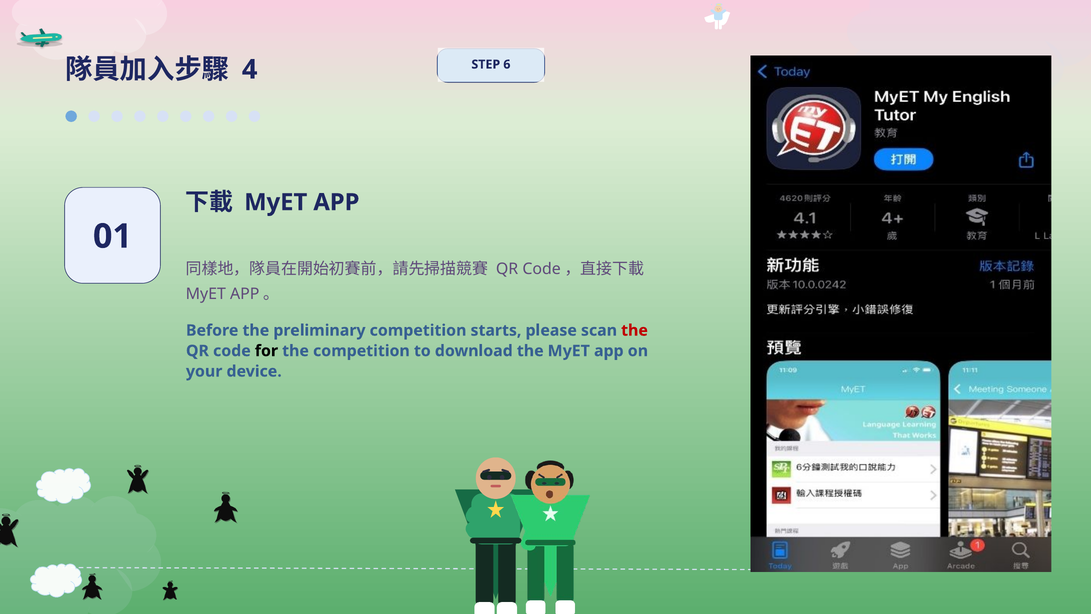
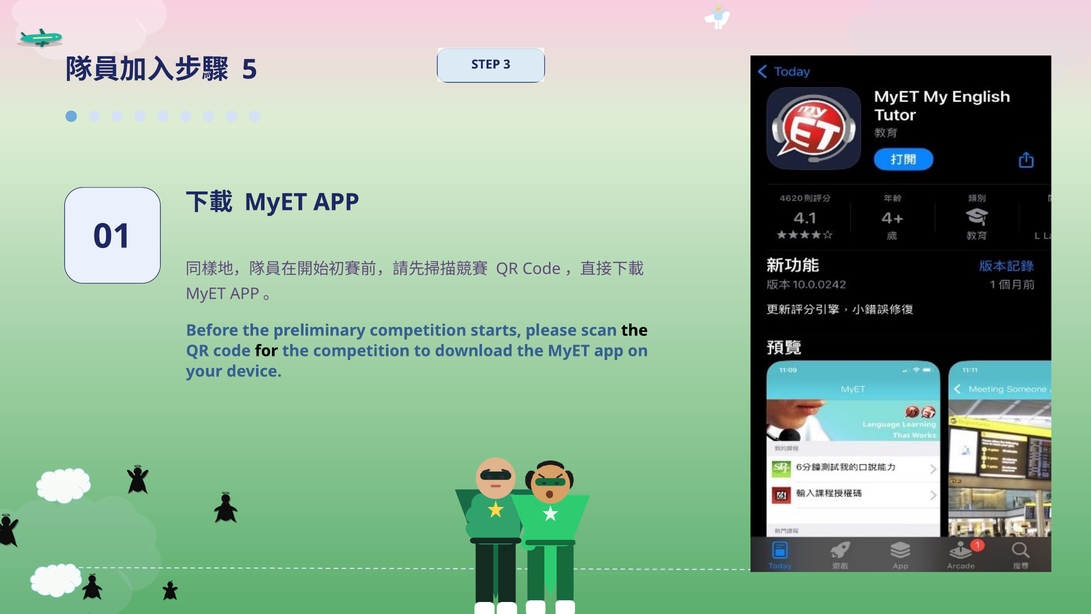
4: 4 -> 5
6: 6 -> 3
the at (635, 330) colour: red -> black
